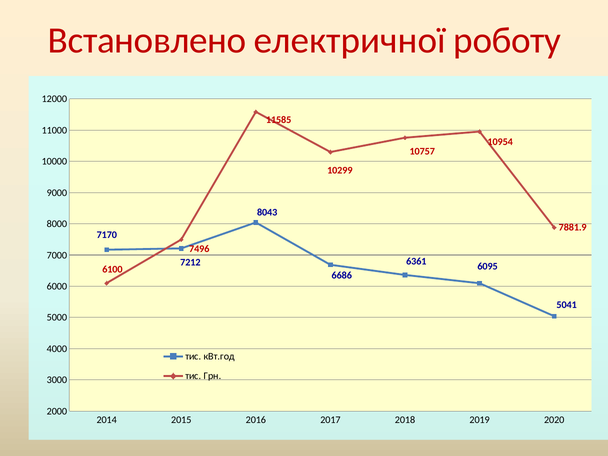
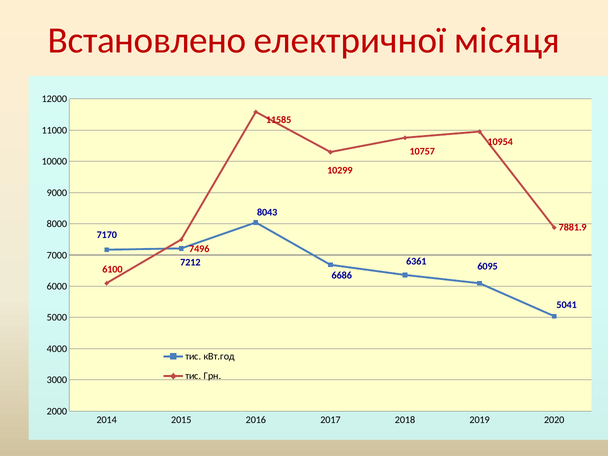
роботу: роботу -> місяця
